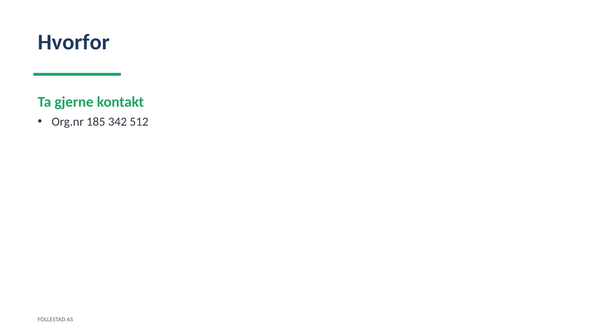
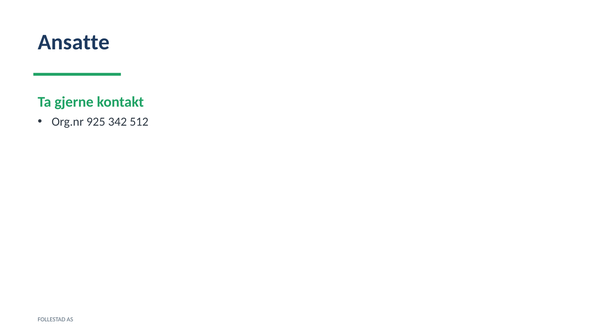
Hvorfor: Hvorfor -> Ansatte
185: 185 -> 925
